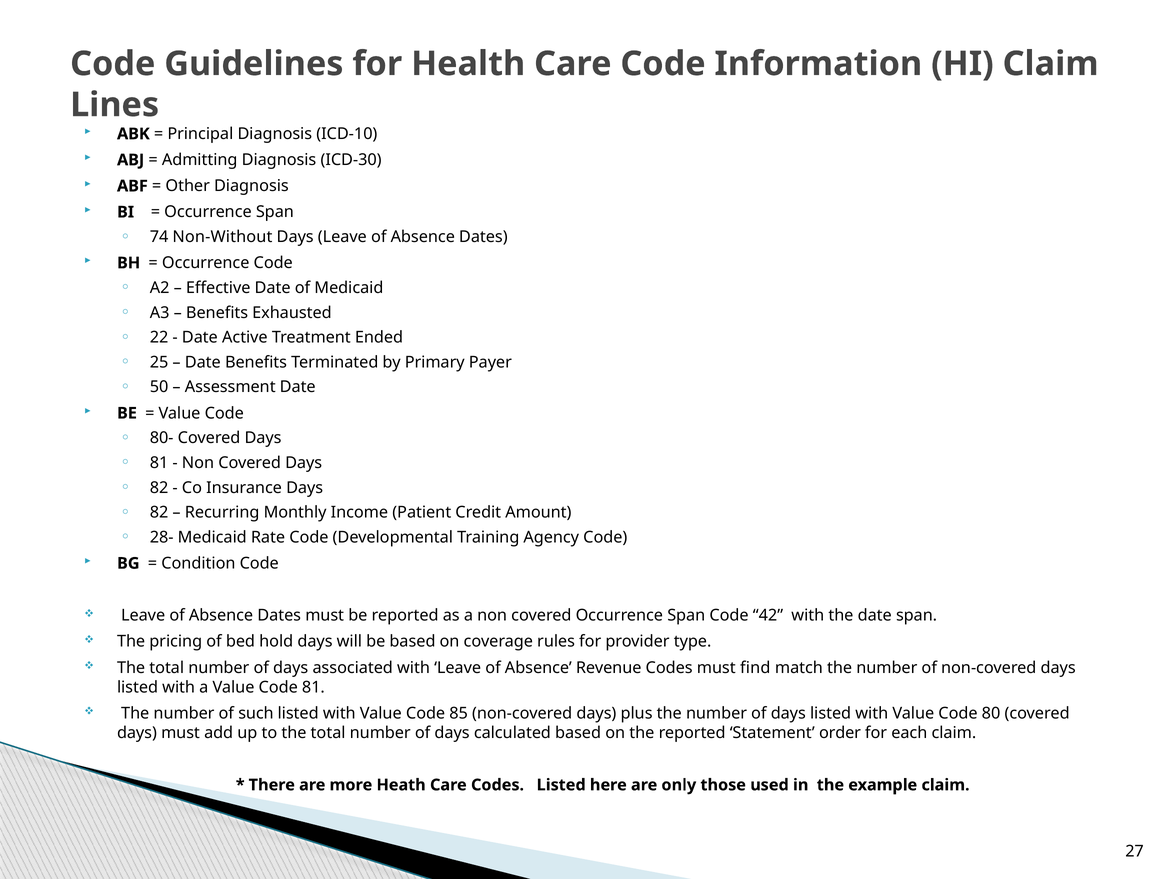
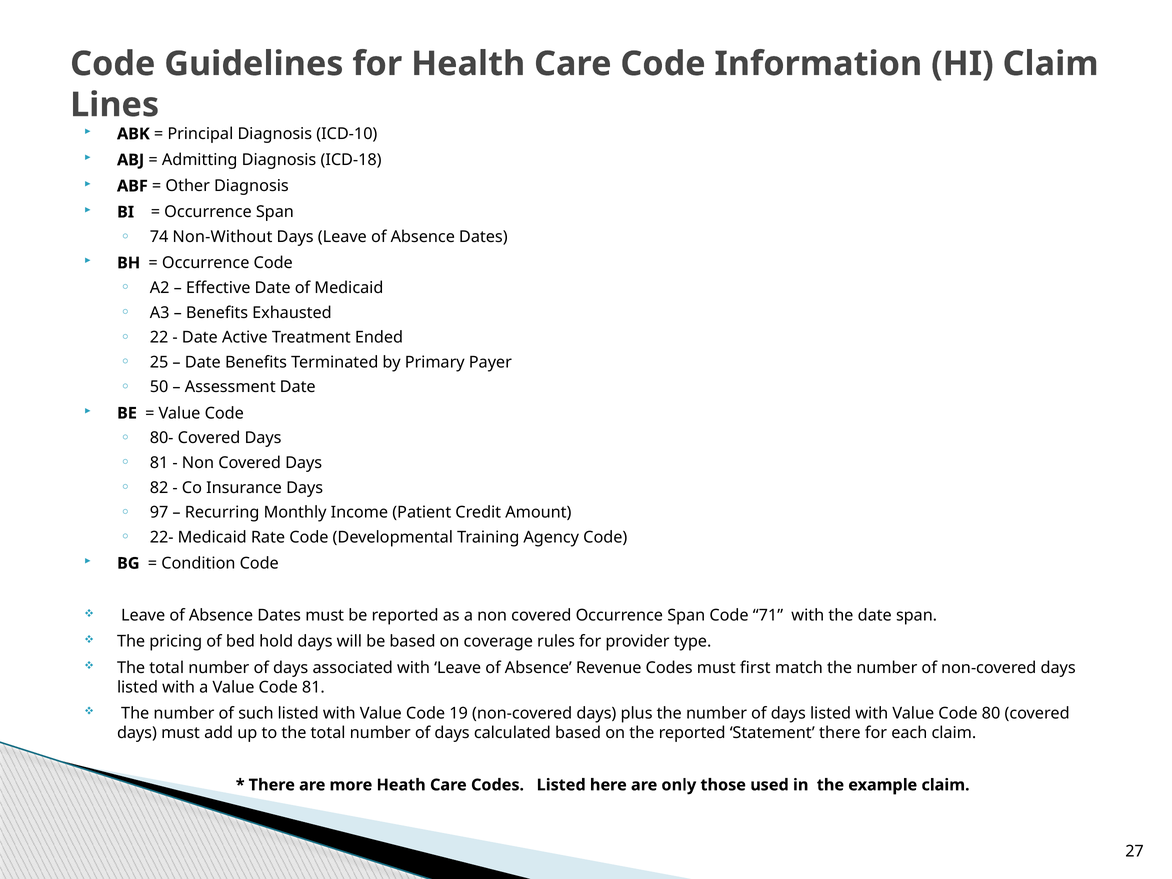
ICD-30: ICD-30 -> ICD-18
82 at (159, 512): 82 -> 97
28-: 28- -> 22-
42: 42 -> 71
find: find -> first
85: 85 -> 19
Statement order: order -> there
